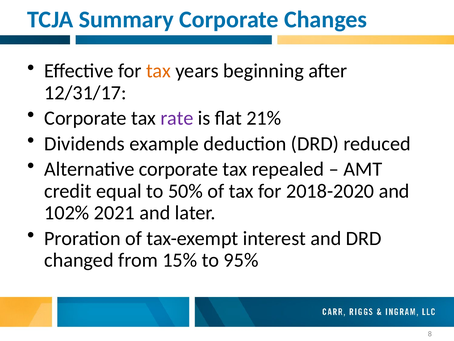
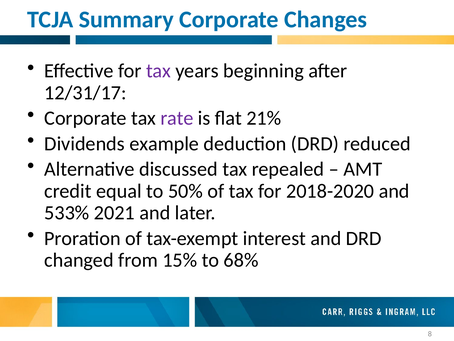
tax at (158, 71) colour: orange -> purple
Alternative corporate: corporate -> discussed
102%: 102% -> 533%
95%: 95% -> 68%
